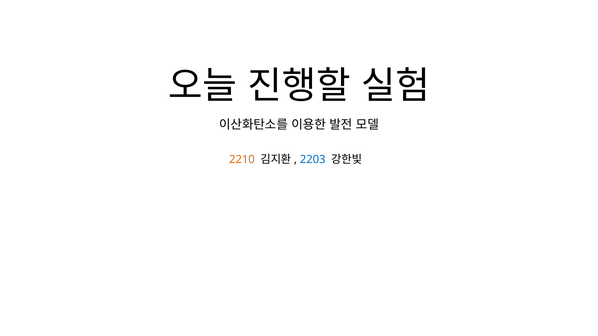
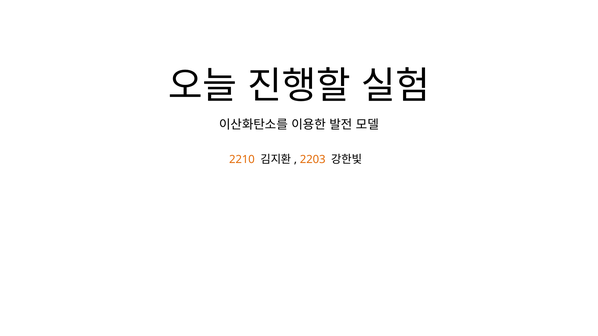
2203 colour: blue -> orange
